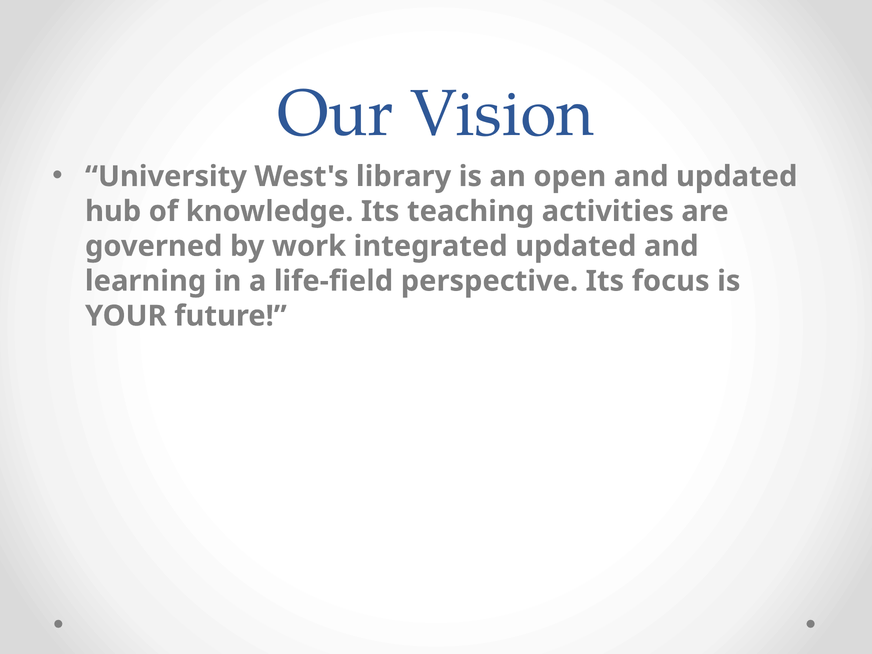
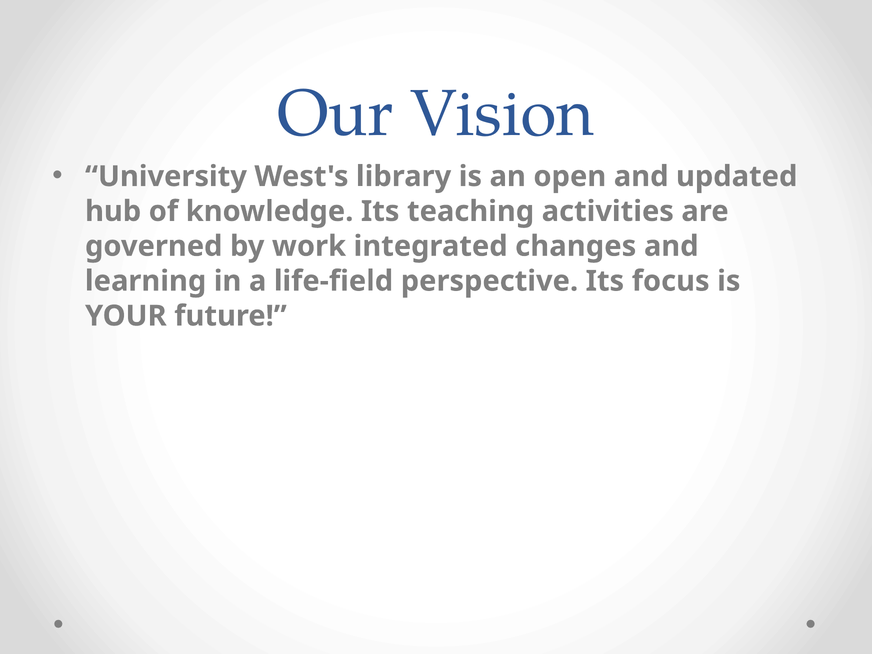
integrated updated: updated -> changes
